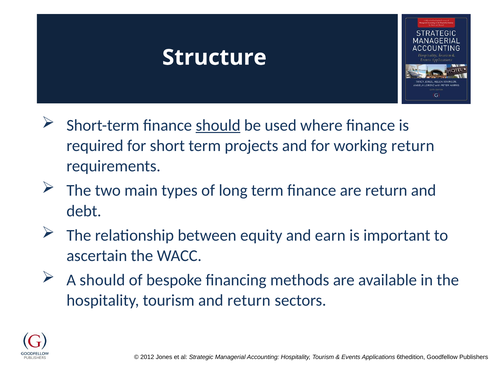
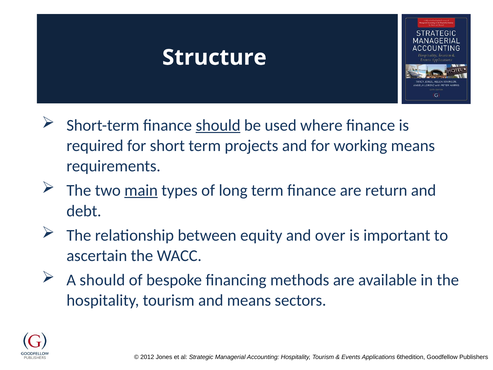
working return: return -> means
main underline: none -> present
earn: earn -> over
and return: return -> means
